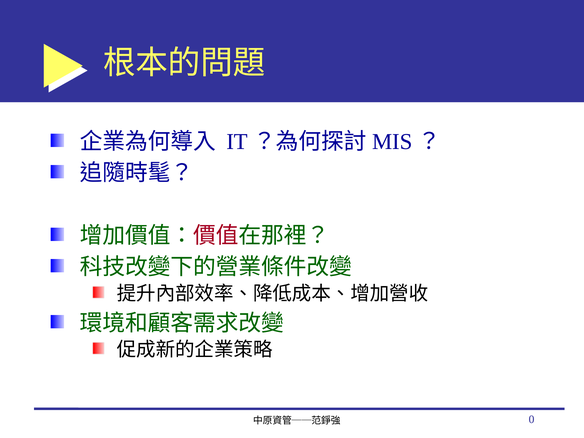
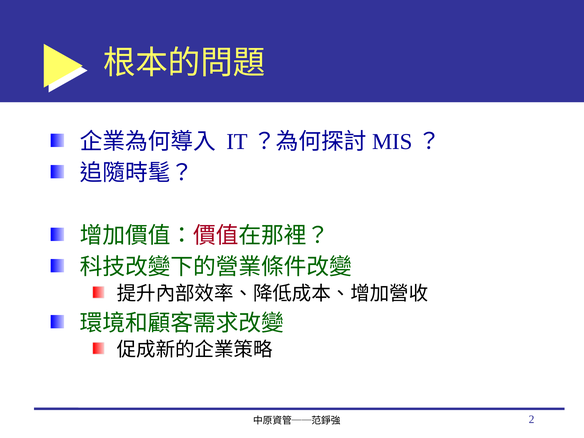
0: 0 -> 2
